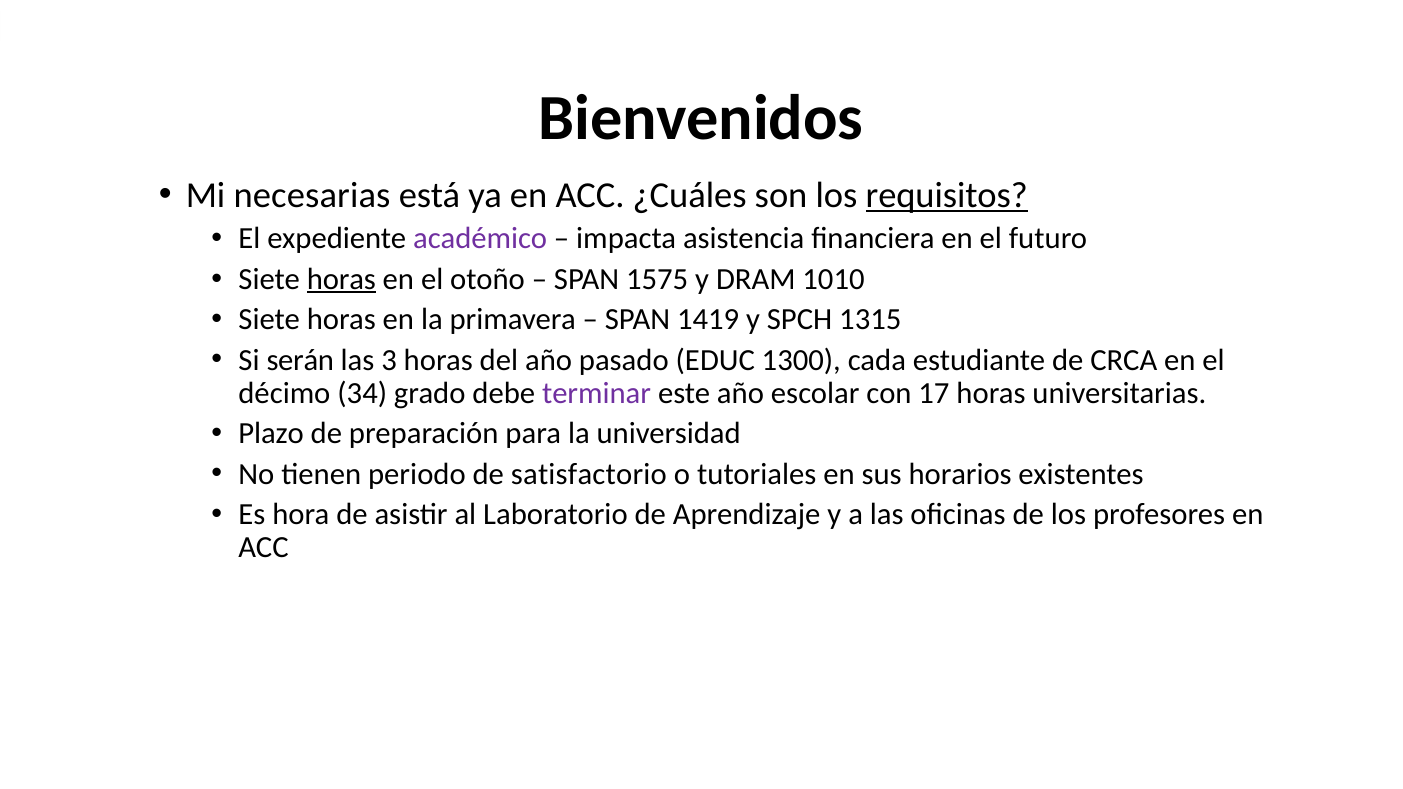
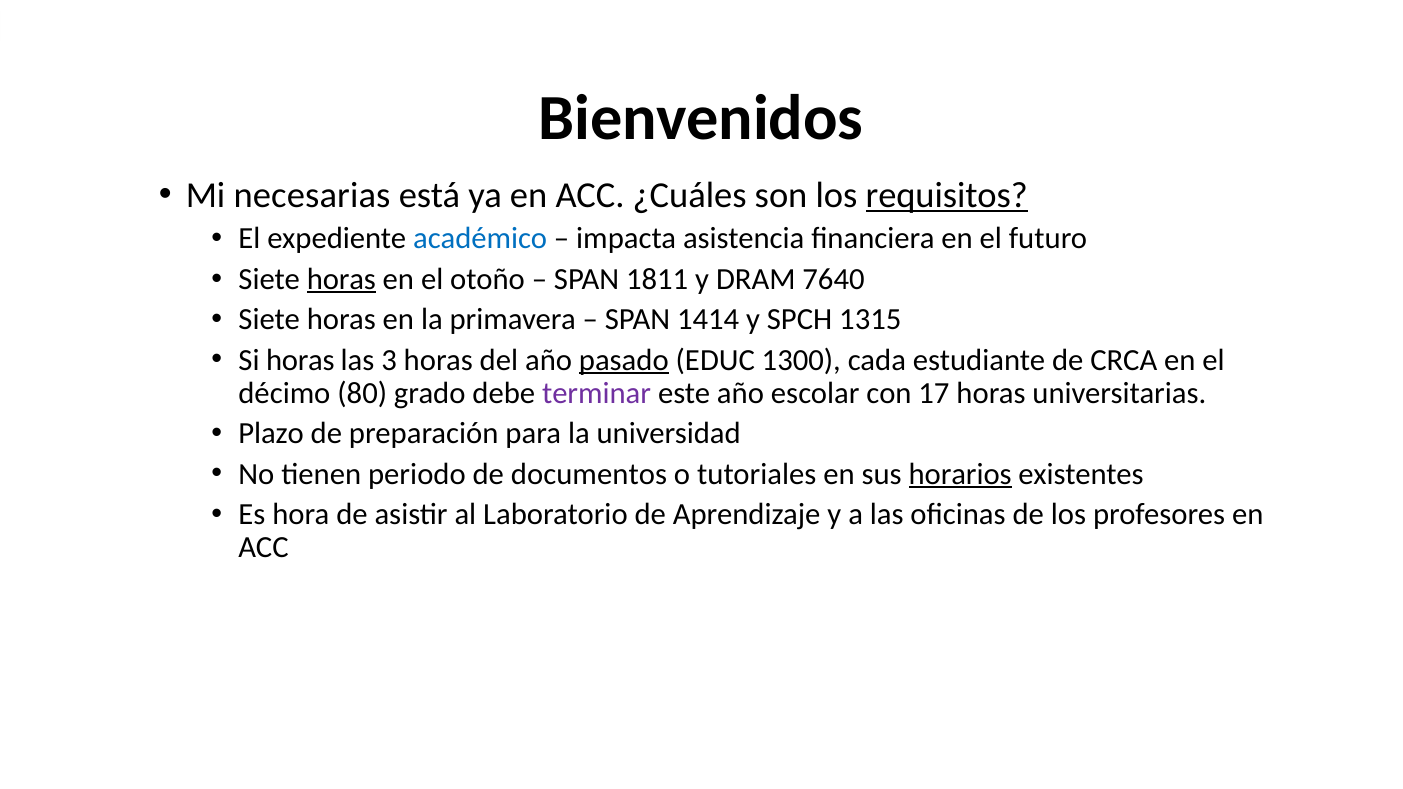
académico colour: purple -> blue
1575: 1575 -> 1811
1010: 1010 -> 7640
1419: 1419 -> 1414
Si serán: serán -> horas
pasado underline: none -> present
34: 34 -> 80
satisfactorio: satisfactorio -> documentos
horarios underline: none -> present
